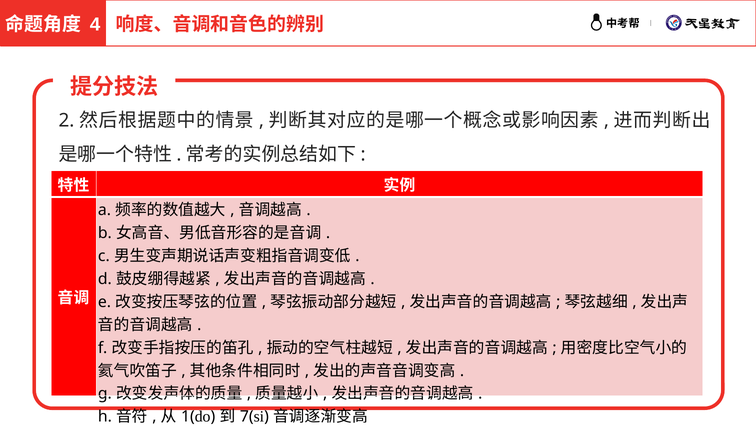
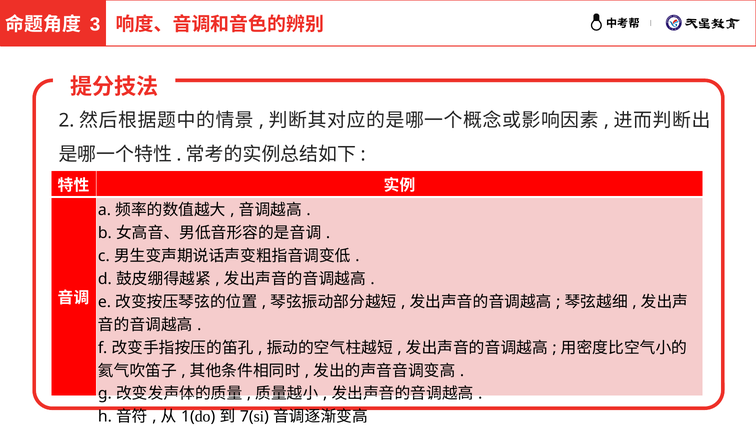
4: 4 -> 3
